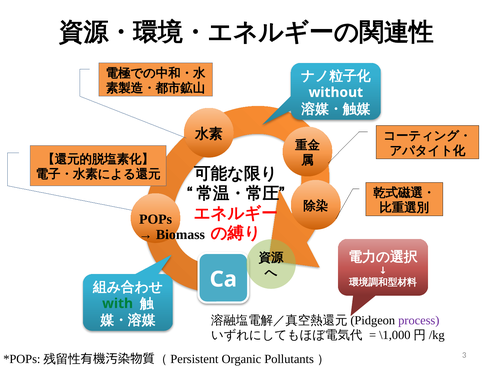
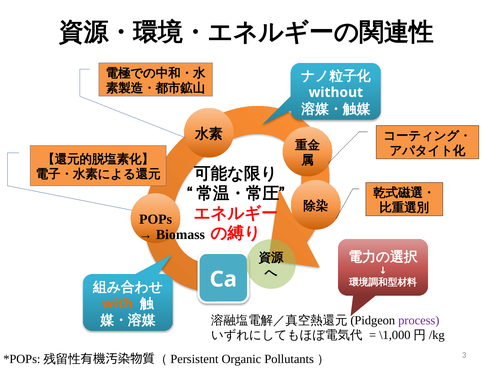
with colour: green -> orange
